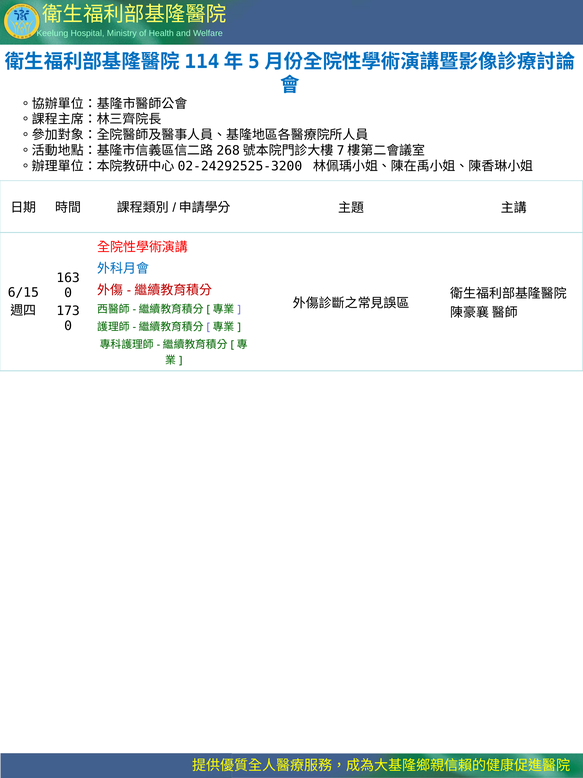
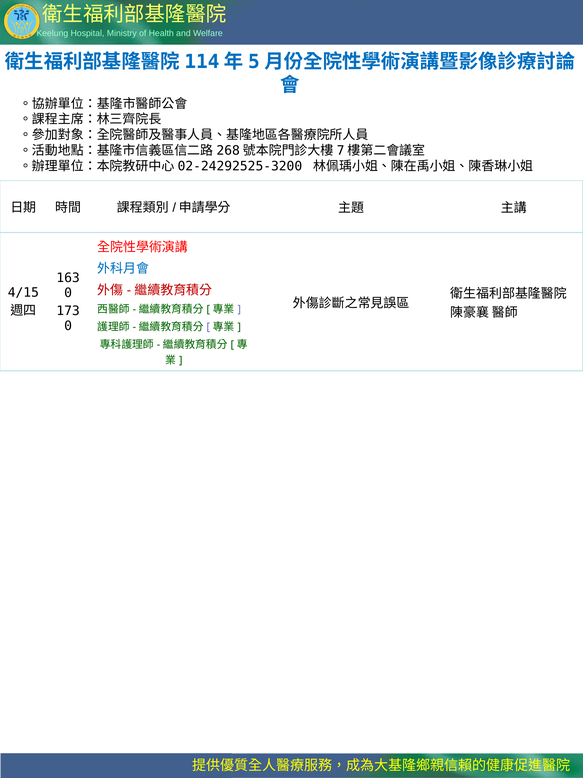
6/15: 6/15 -> 4/15
